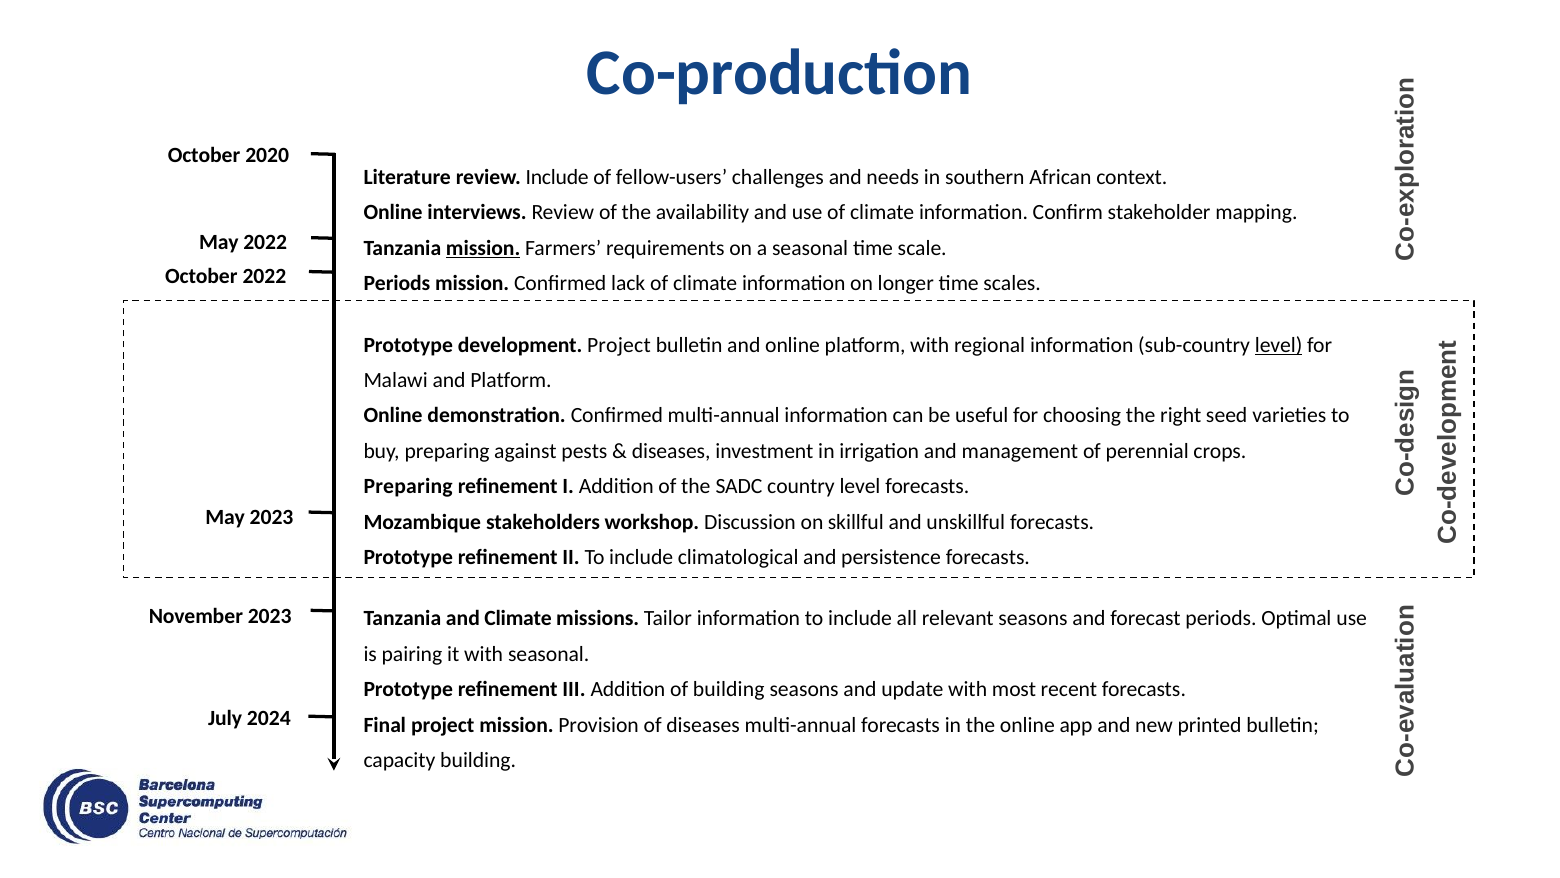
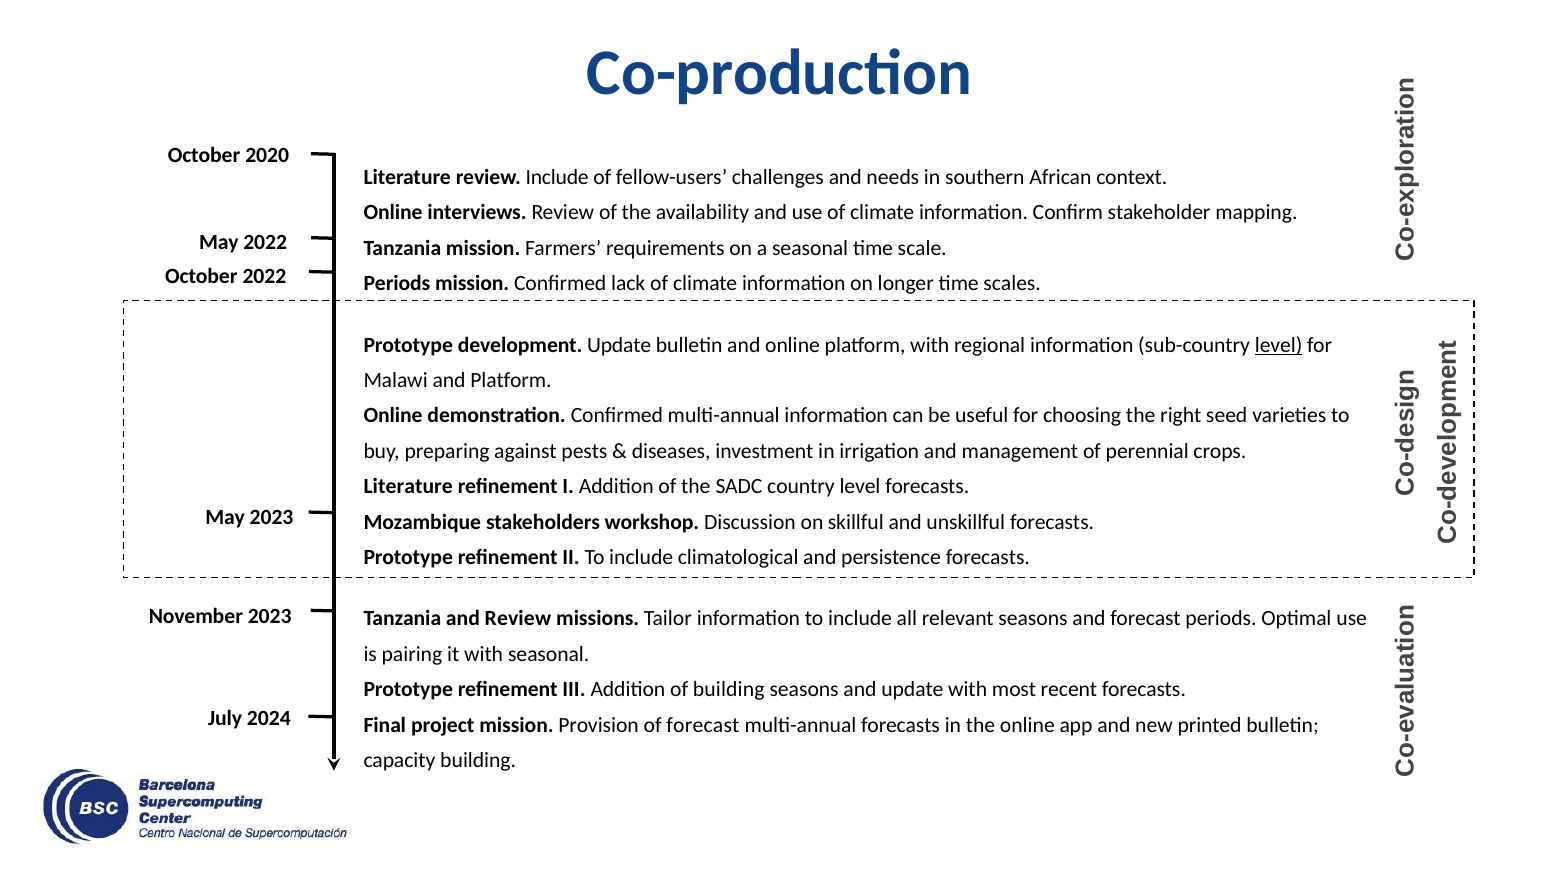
mission at (483, 248) underline: present -> none
development Project: Project -> Update
Preparing at (408, 486): Preparing -> Literature
and Climate: Climate -> Review
of diseases: diseases -> forecast
